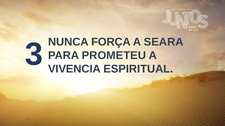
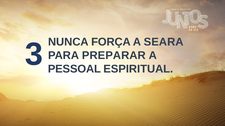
PROMETEU: PROMETEU -> PREPARAR
VIVENCIA: VIVENCIA -> PESSOAL
